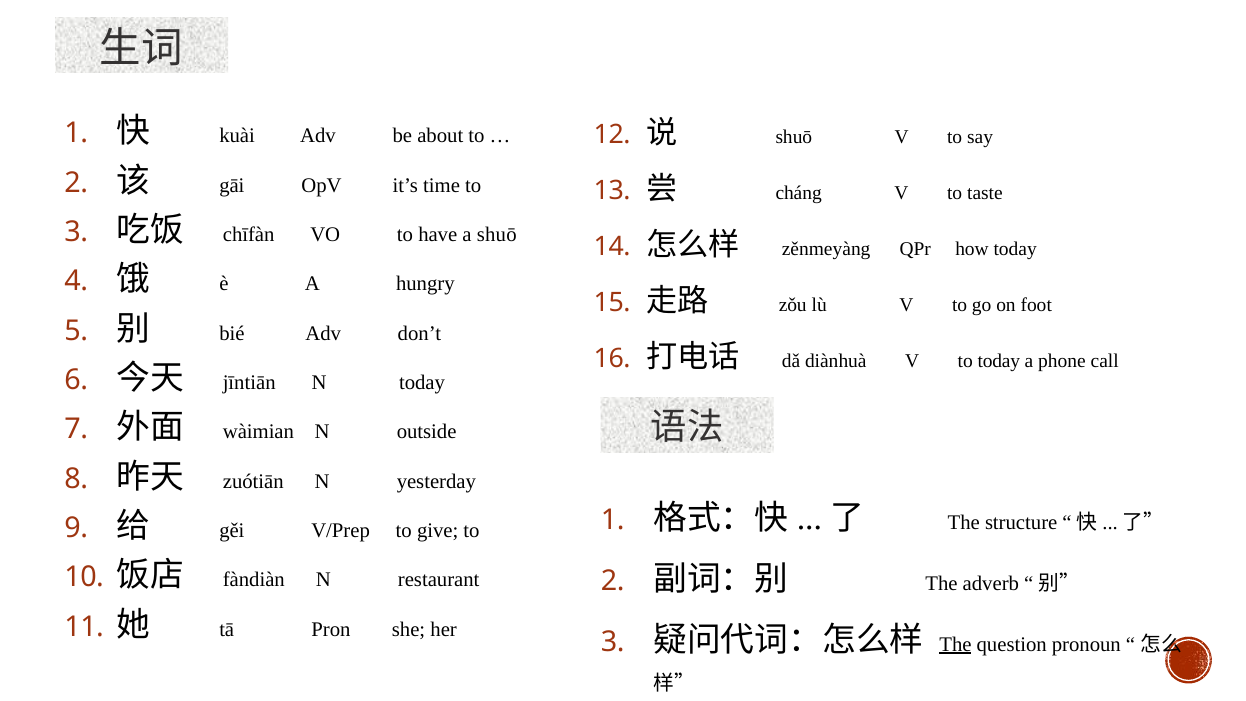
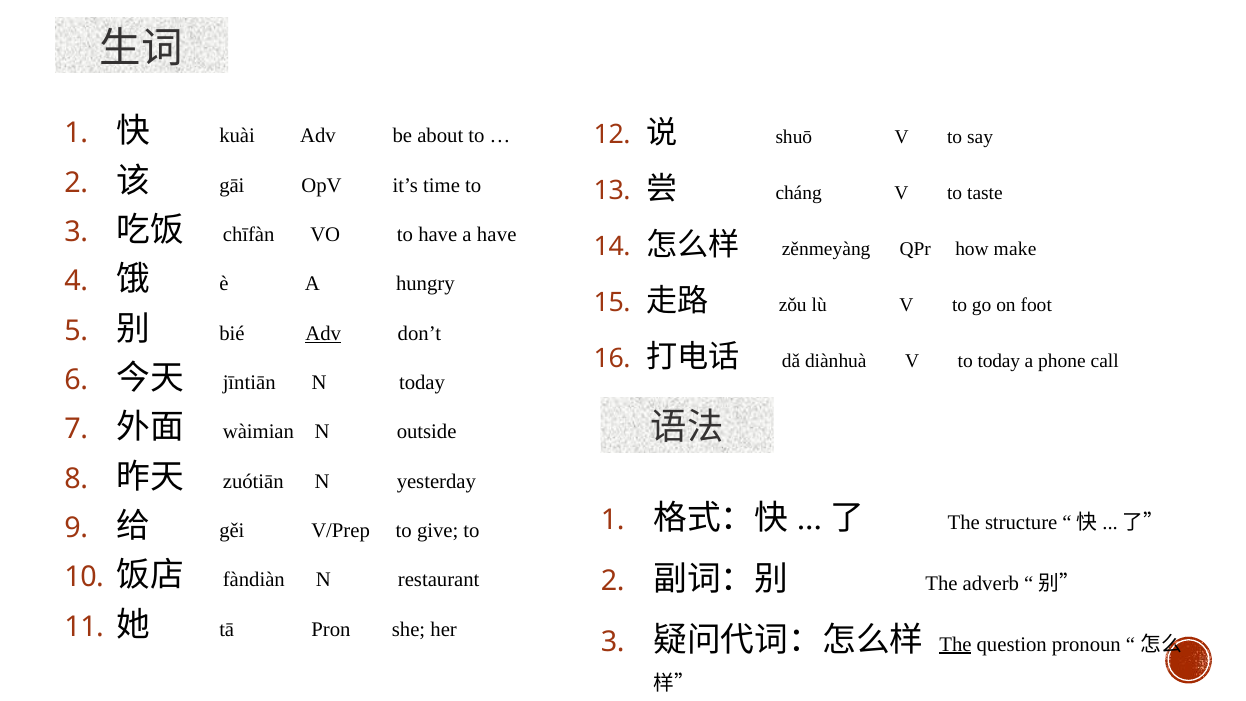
a shuō: shuō -> have
how today: today -> make
Adv at (323, 333) underline: none -> present
